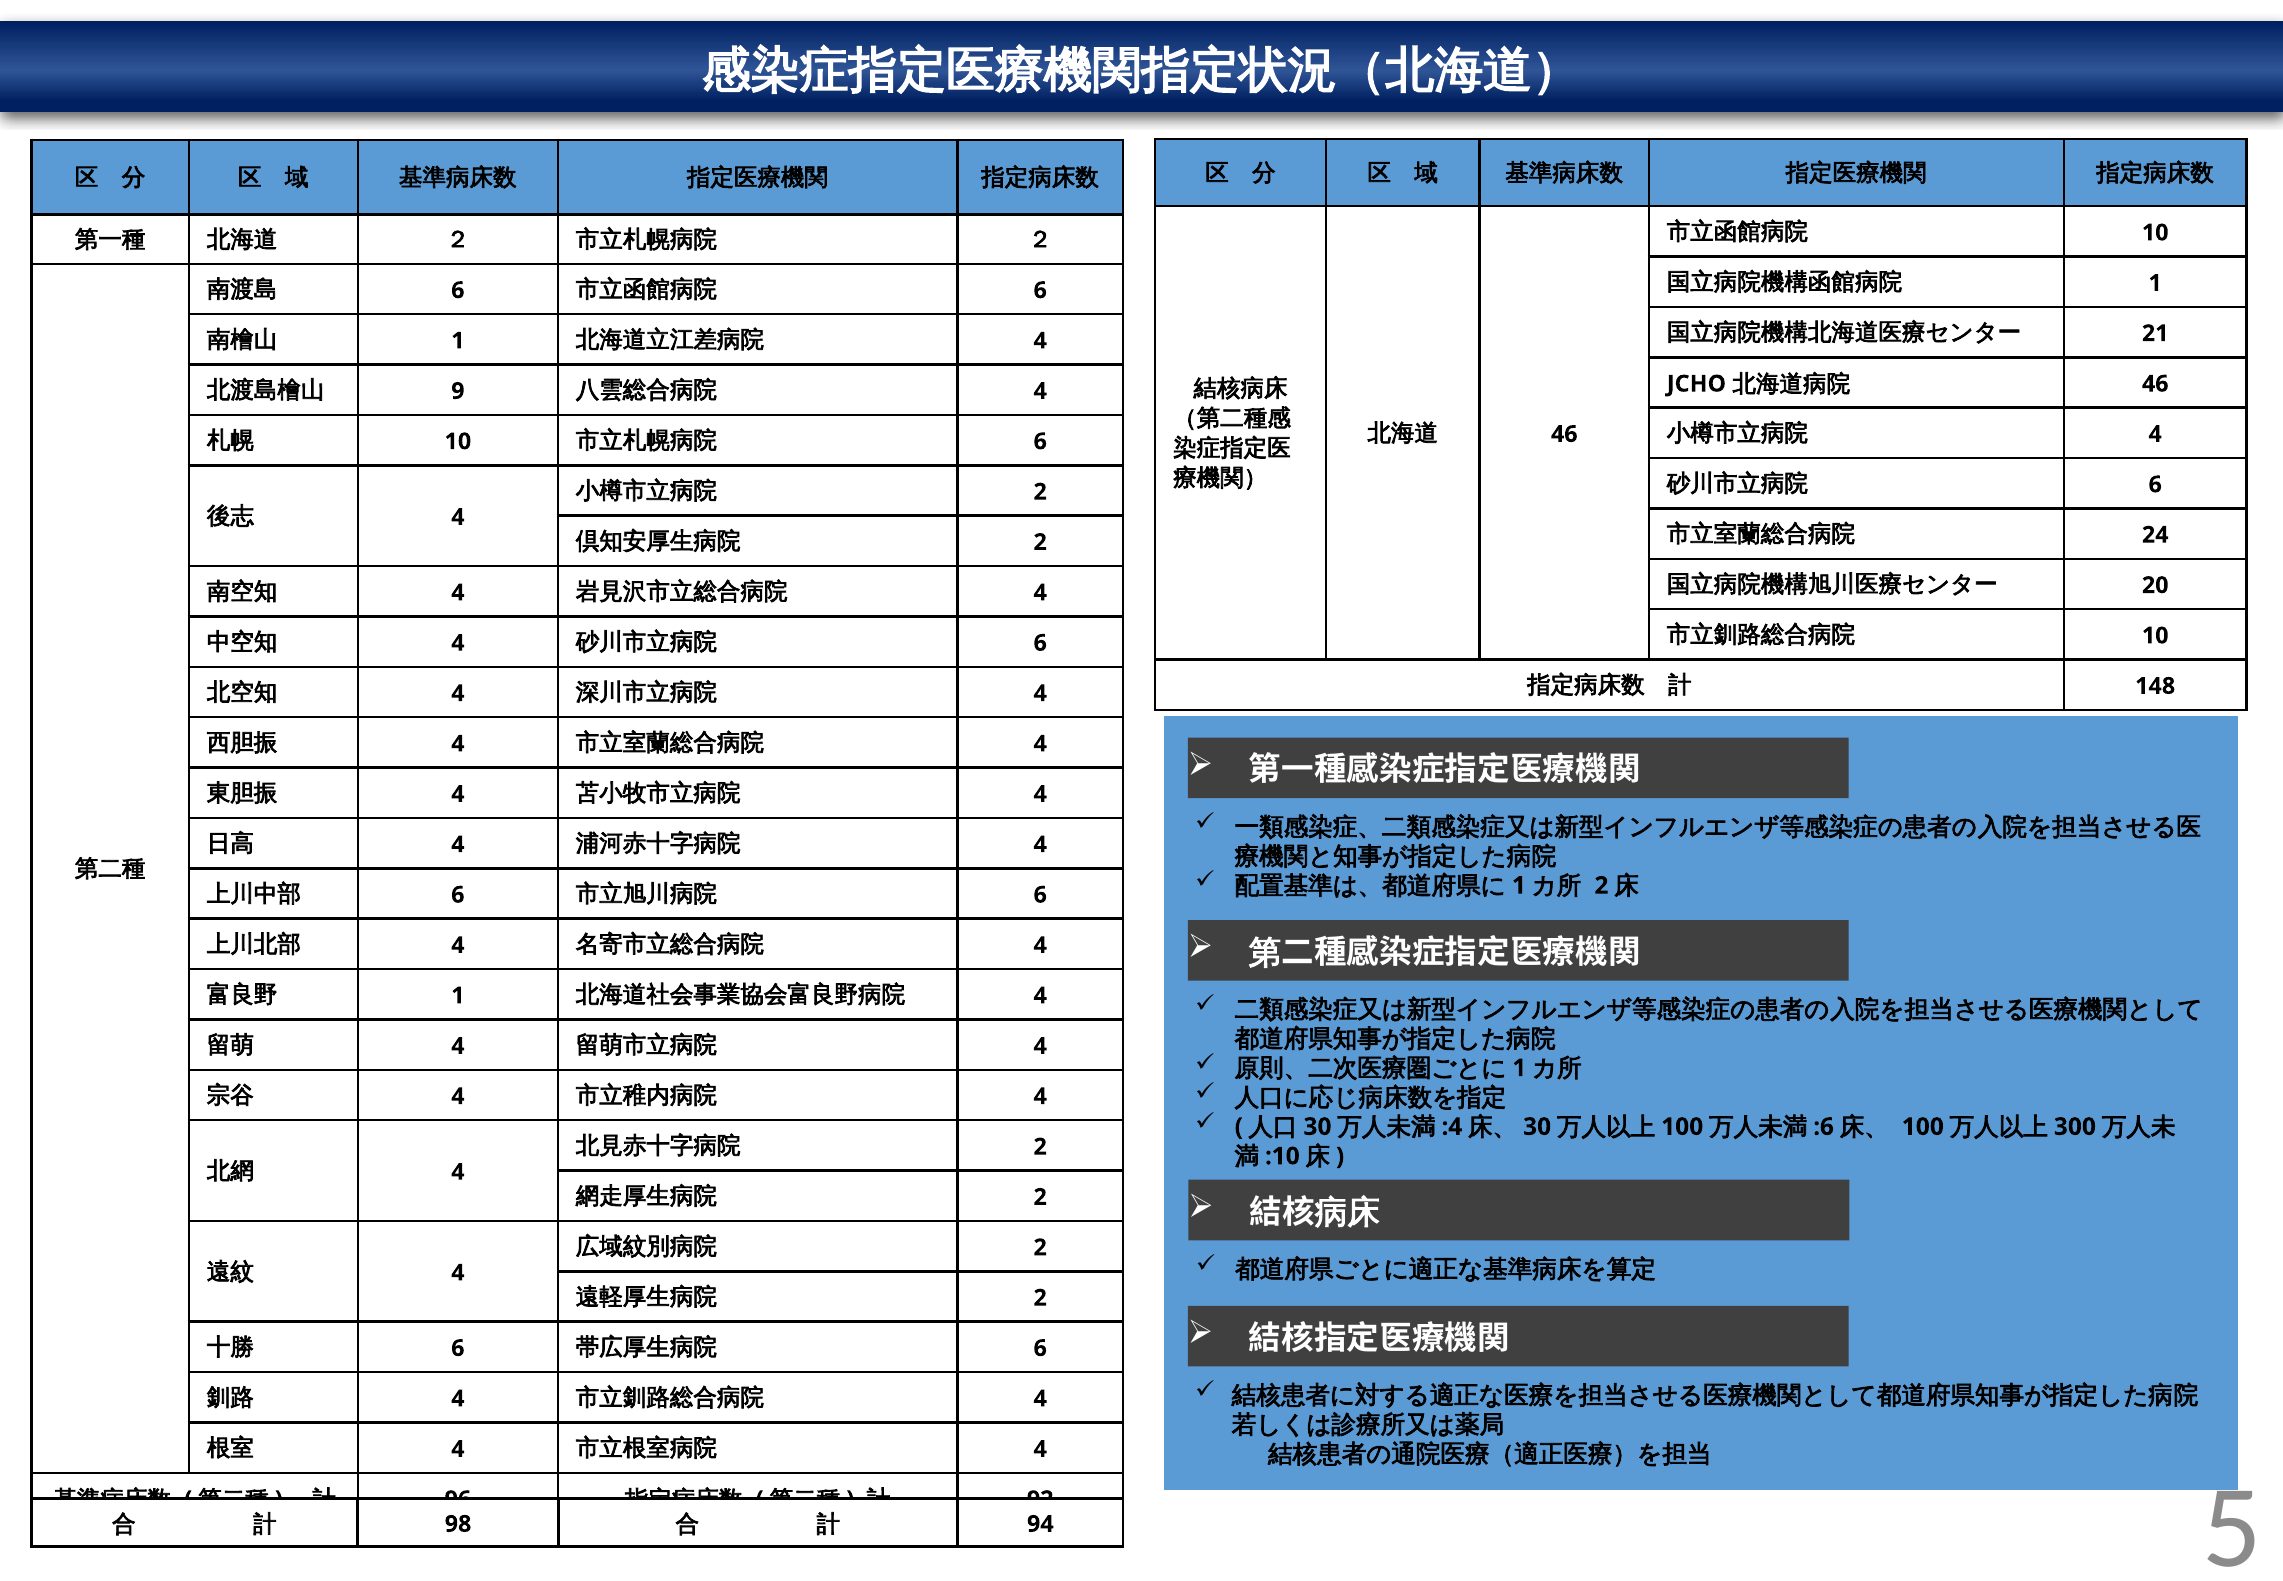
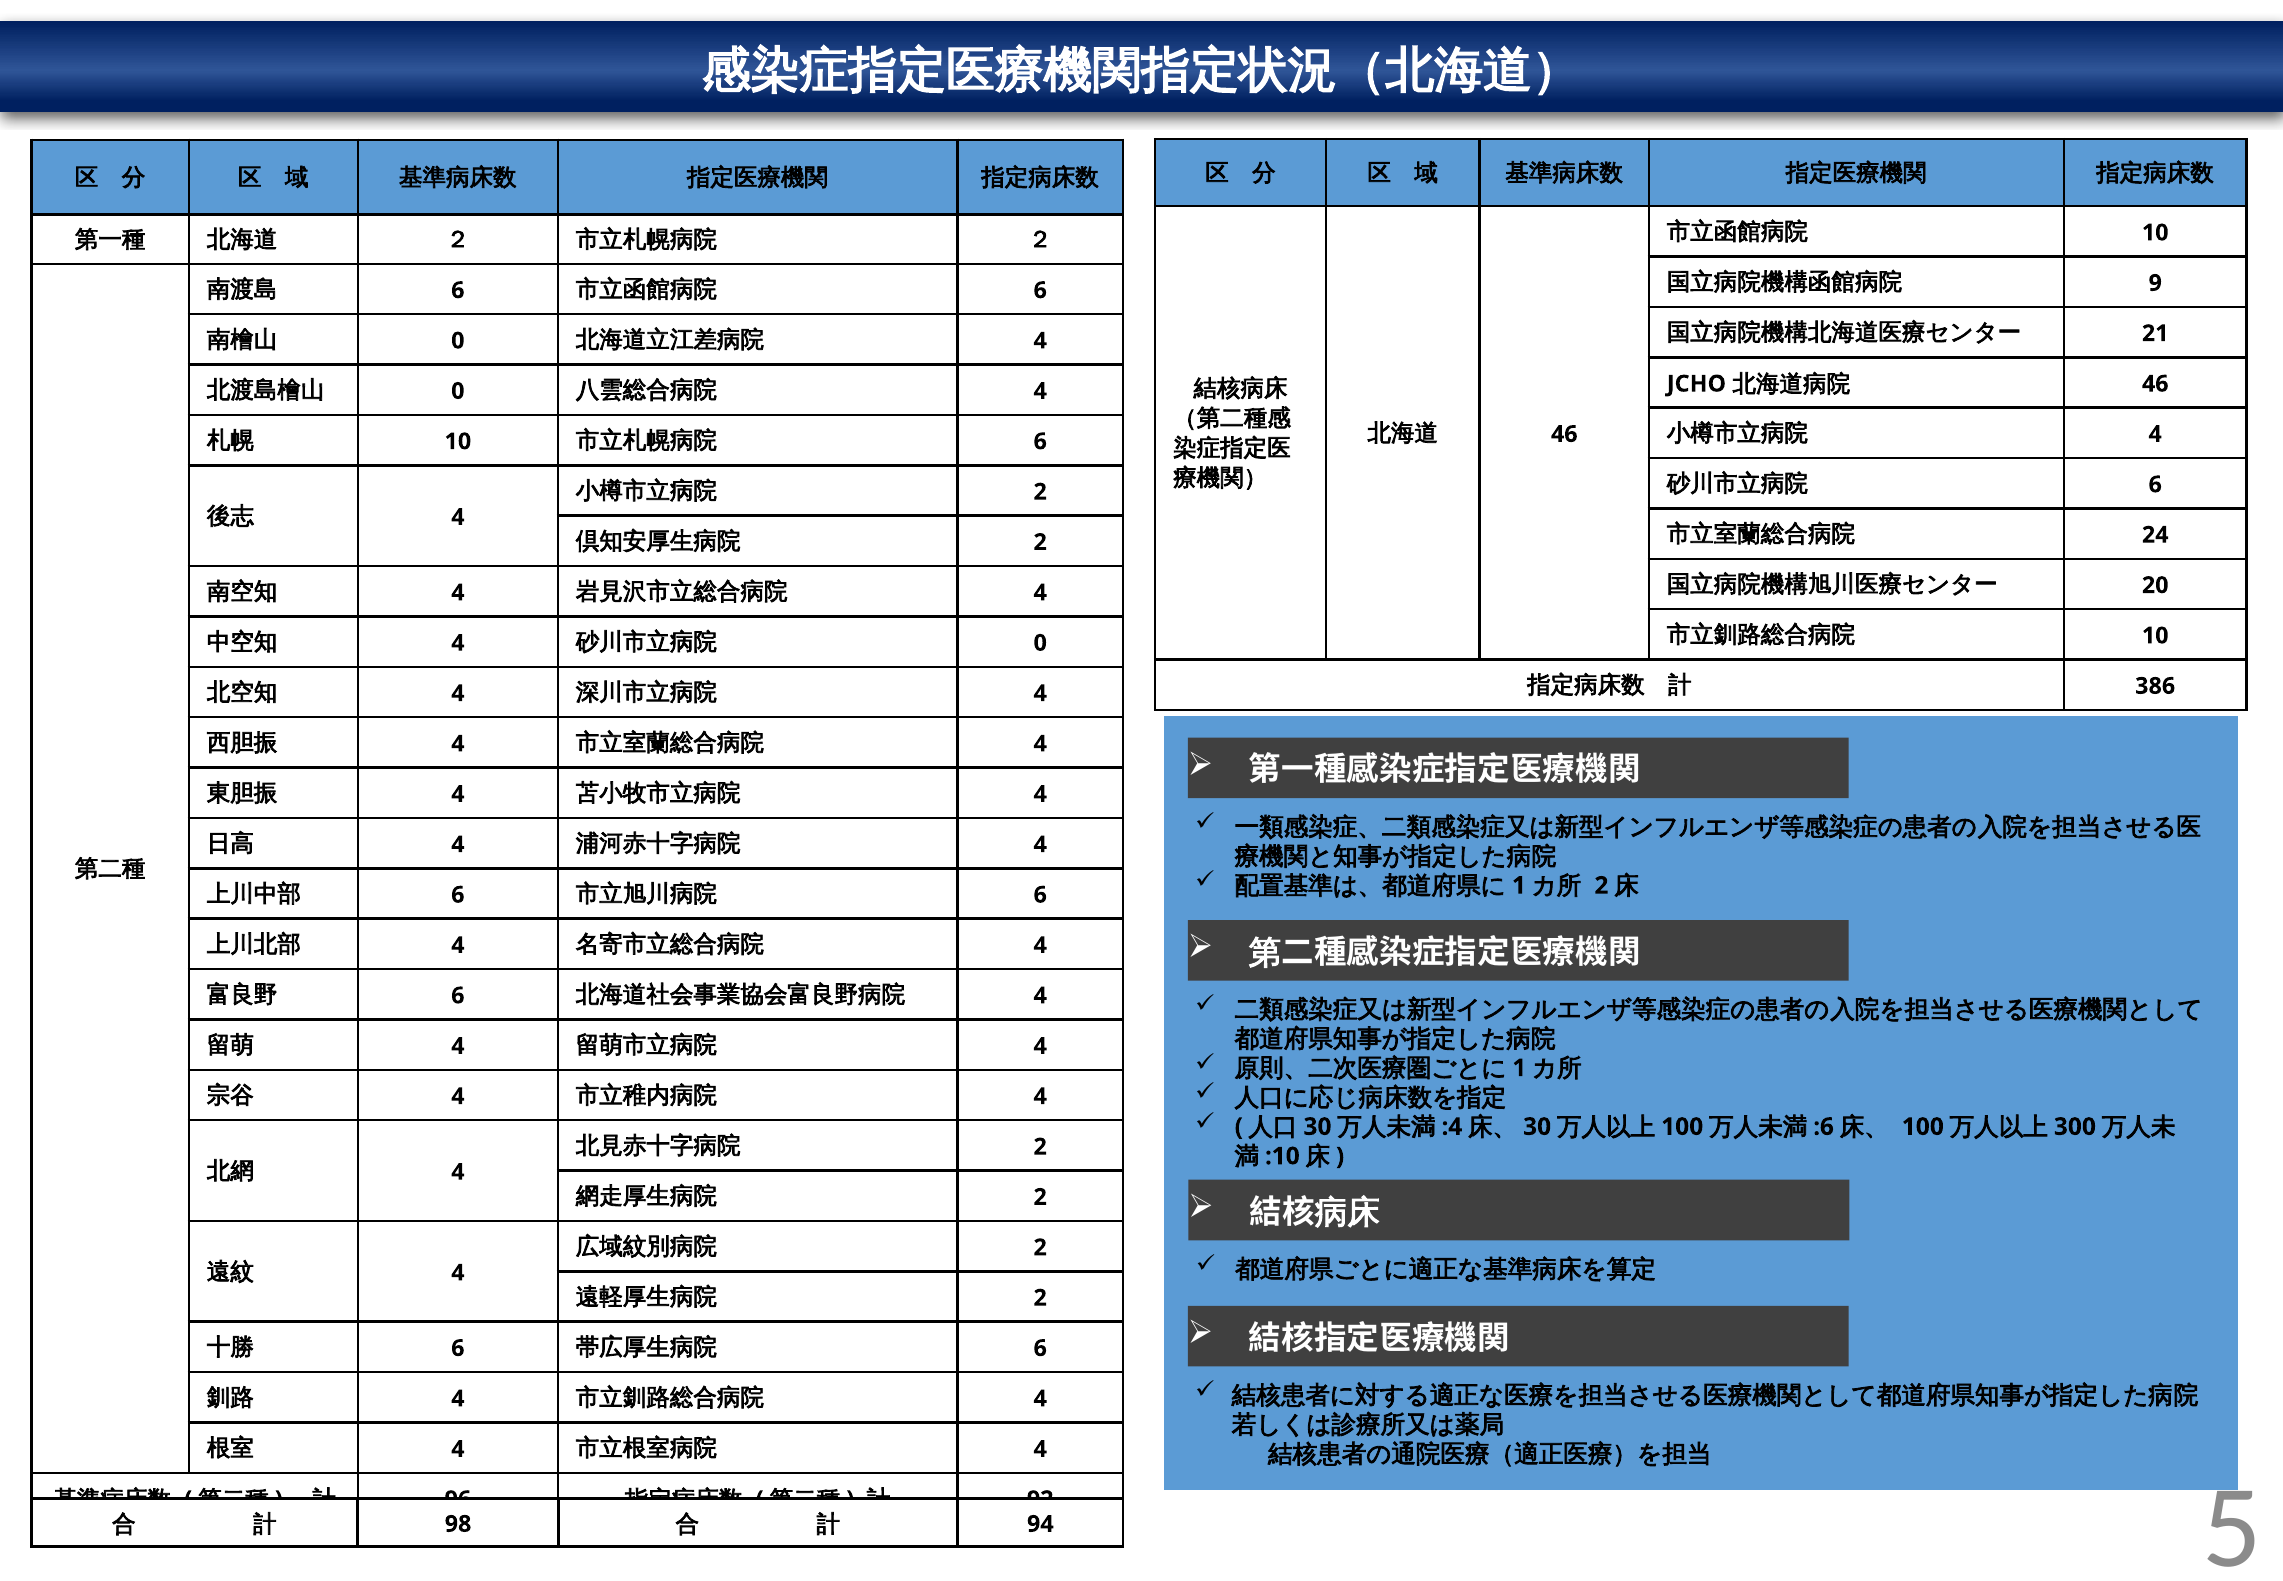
1 at (2155, 283): 1 -> 9
1 at (458, 341): 1 -> 0
9 at (458, 391): 9 -> 0
6 at (1040, 643): 6 -> 0
148: 148 -> 386
1 at (458, 995): 1 -> 6
